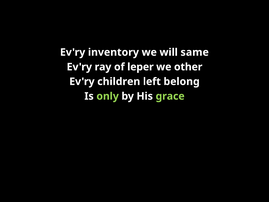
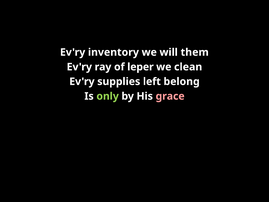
same: same -> them
other: other -> clean
children: children -> supplies
grace colour: light green -> pink
